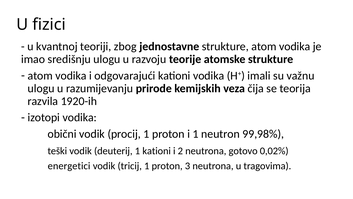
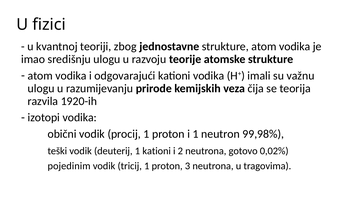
energetici: energetici -> pojedinim
